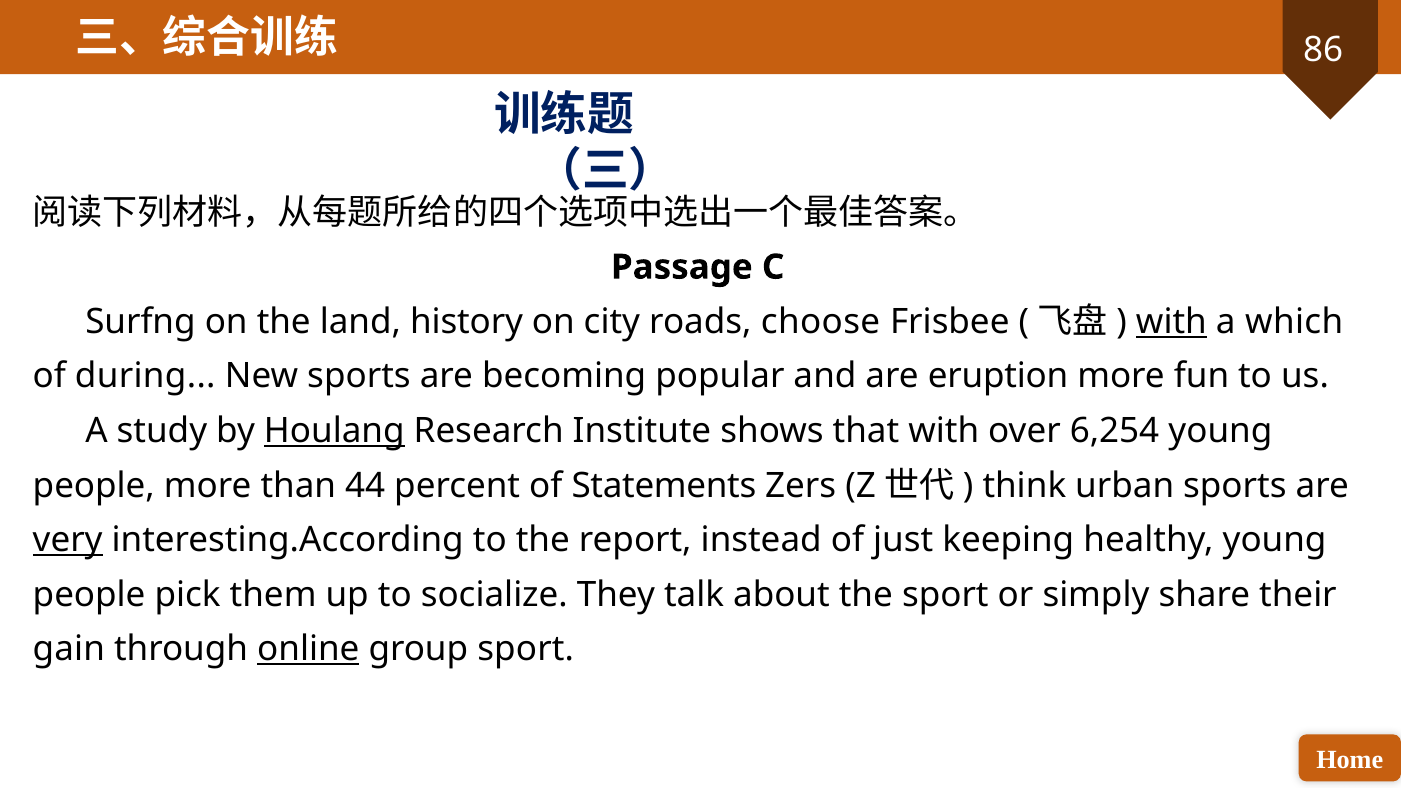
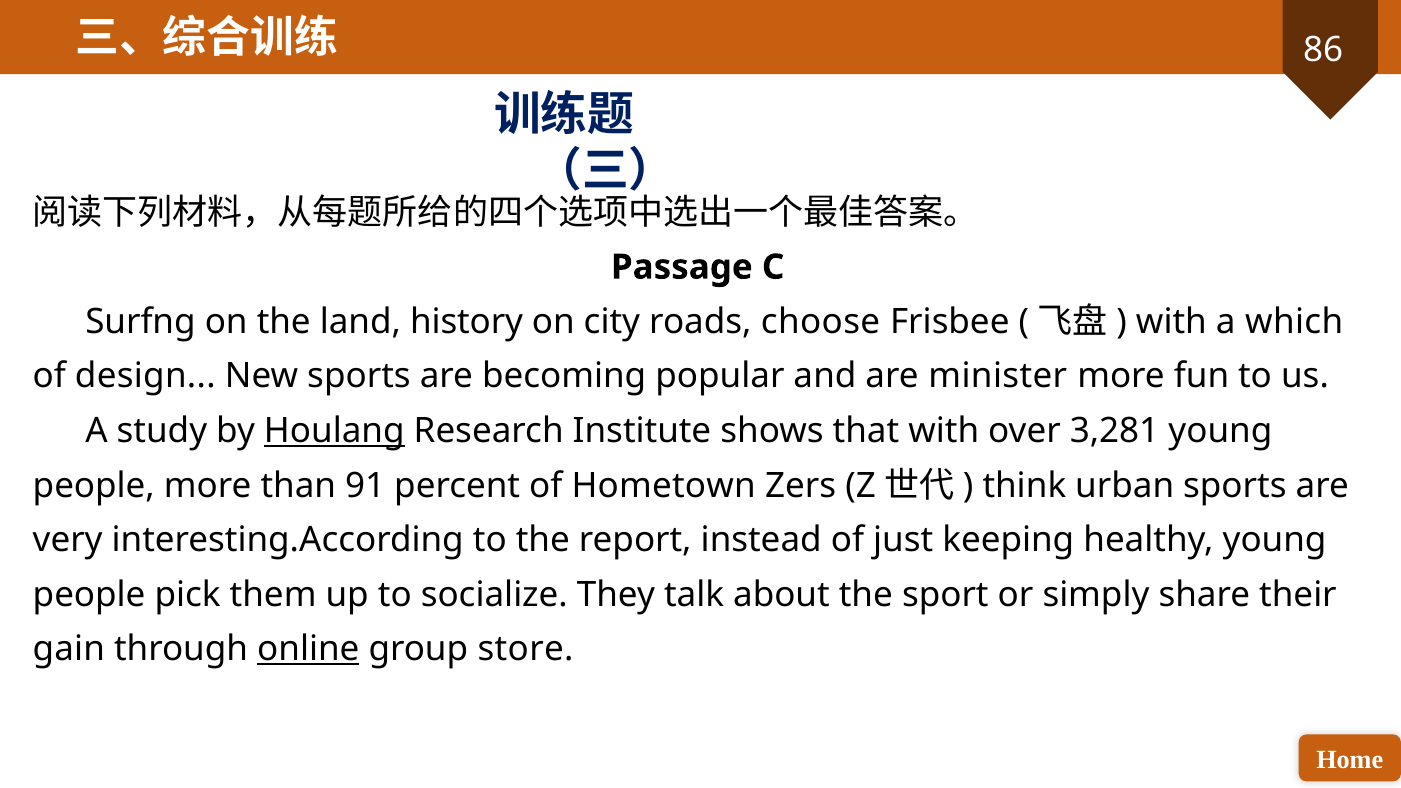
with at (1171, 322) underline: present -> none
during: during -> design
eruption: eruption -> minister
6,254: 6,254 -> 3,281
44: 44 -> 91
Statements: Statements -> Hometown
very underline: present -> none
group sport: sport -> store
